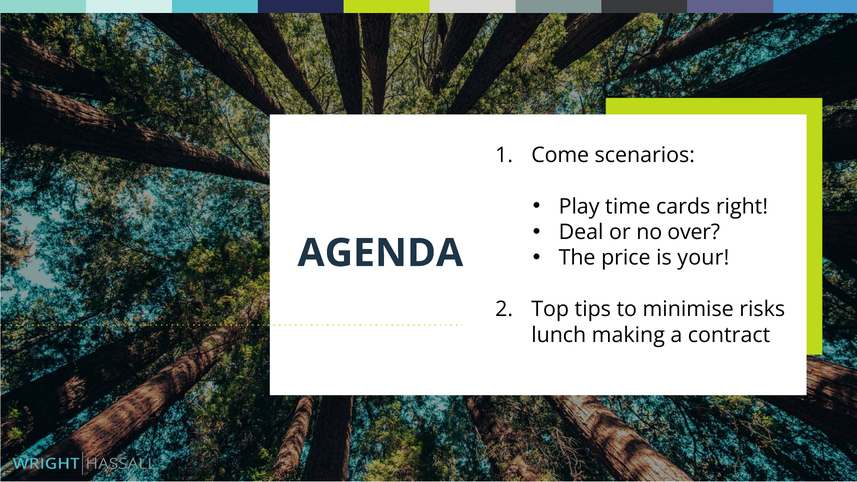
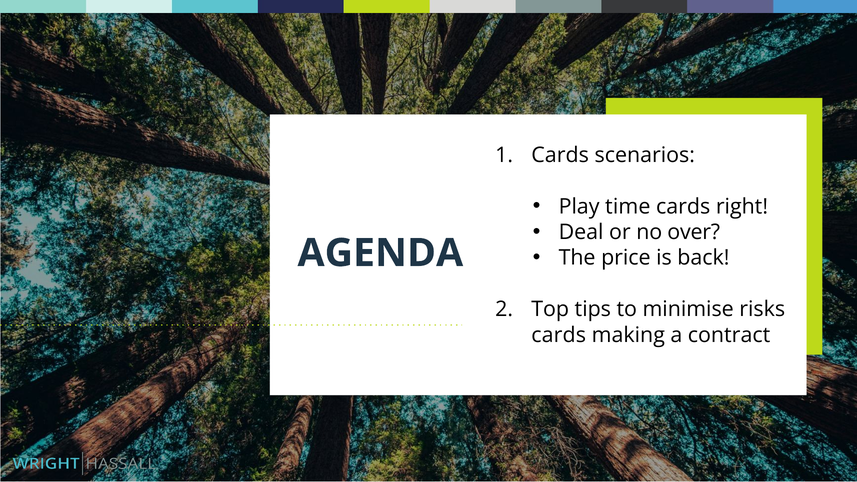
Come at (560, 155): Come -> Cards
your: your -> back
lunch at (559, 335): lunch -> cards
